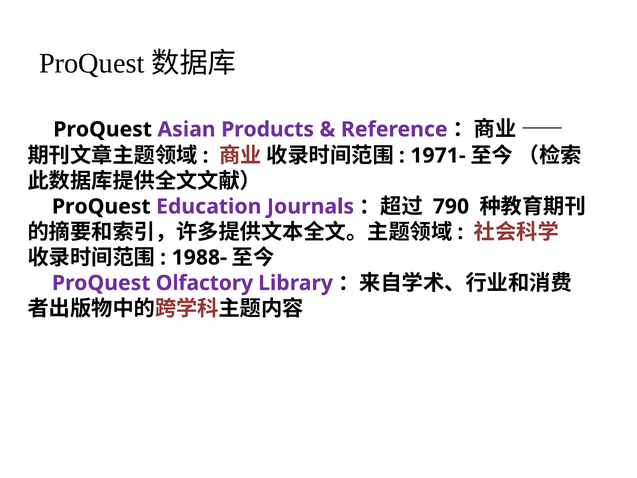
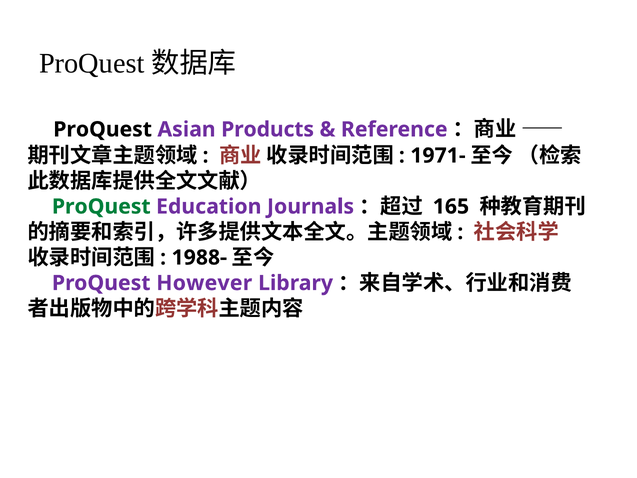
ProQuest at (101, 206) colour: black -> green
790: 790 -> 165
Olfactory: Olfactory -> However
